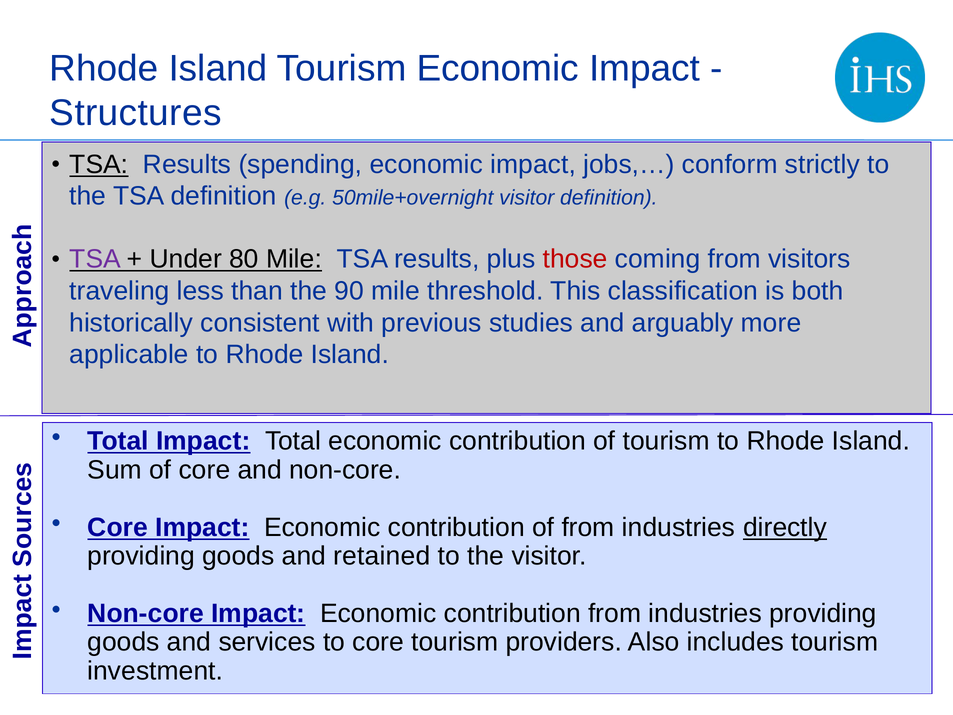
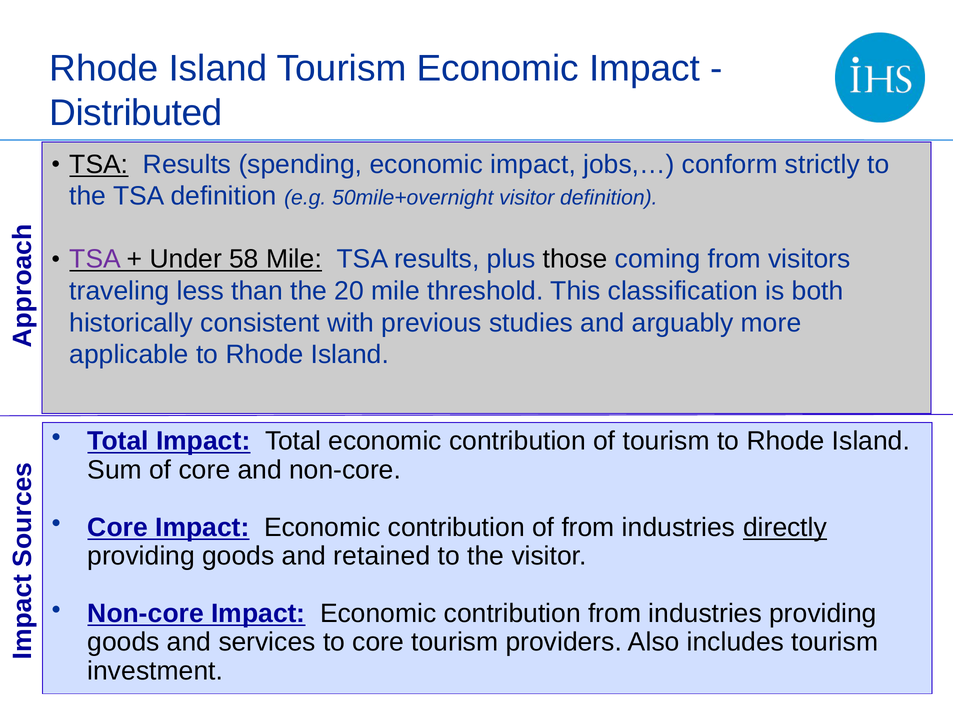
Structures: Structures -> Distributed
80: 80 -> 58
those colour: red -> black
90: 90 -> 20
